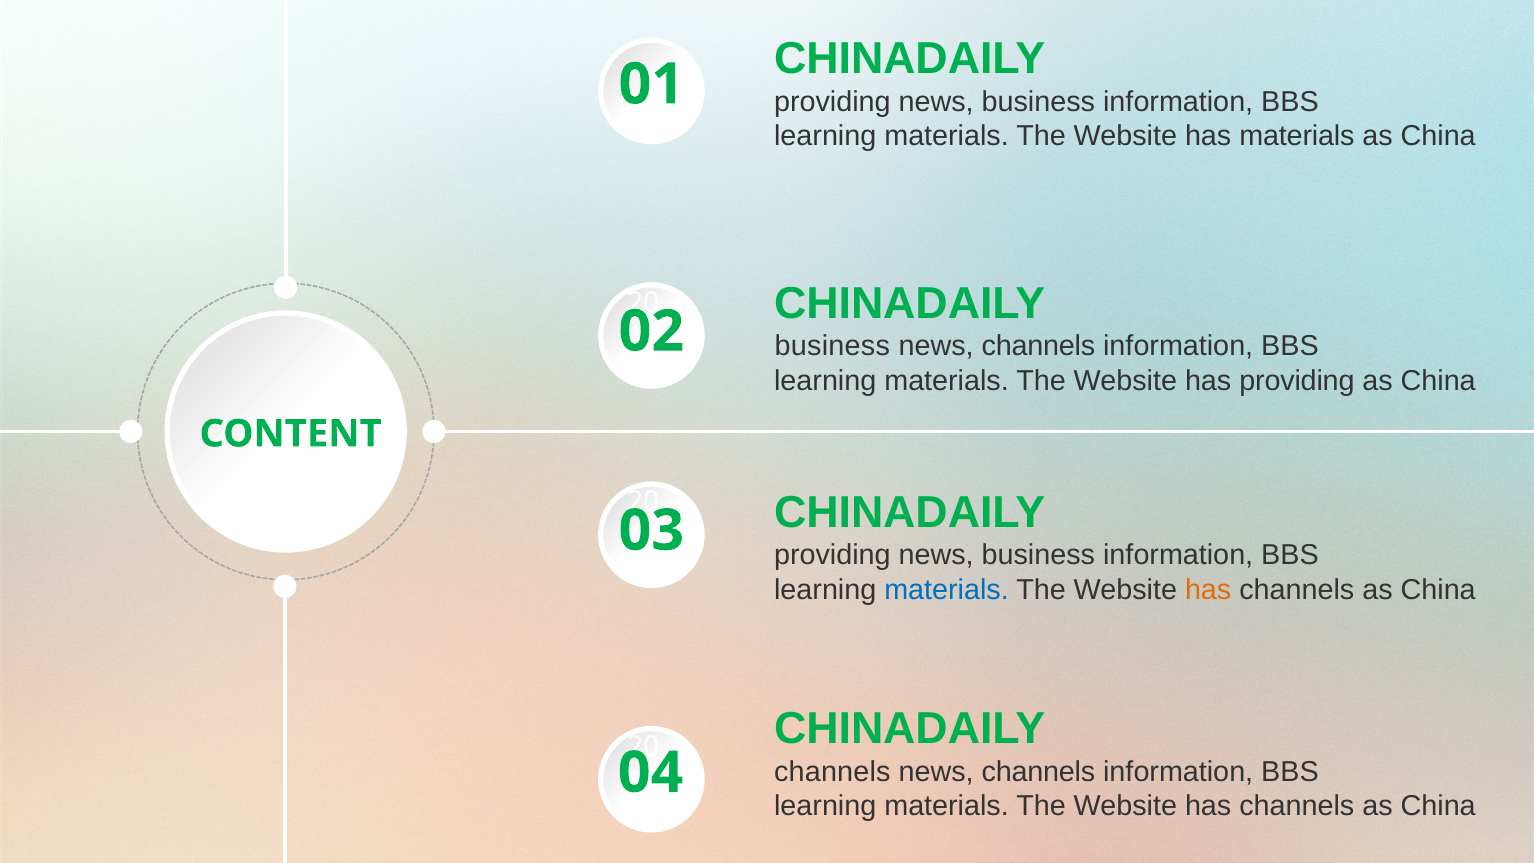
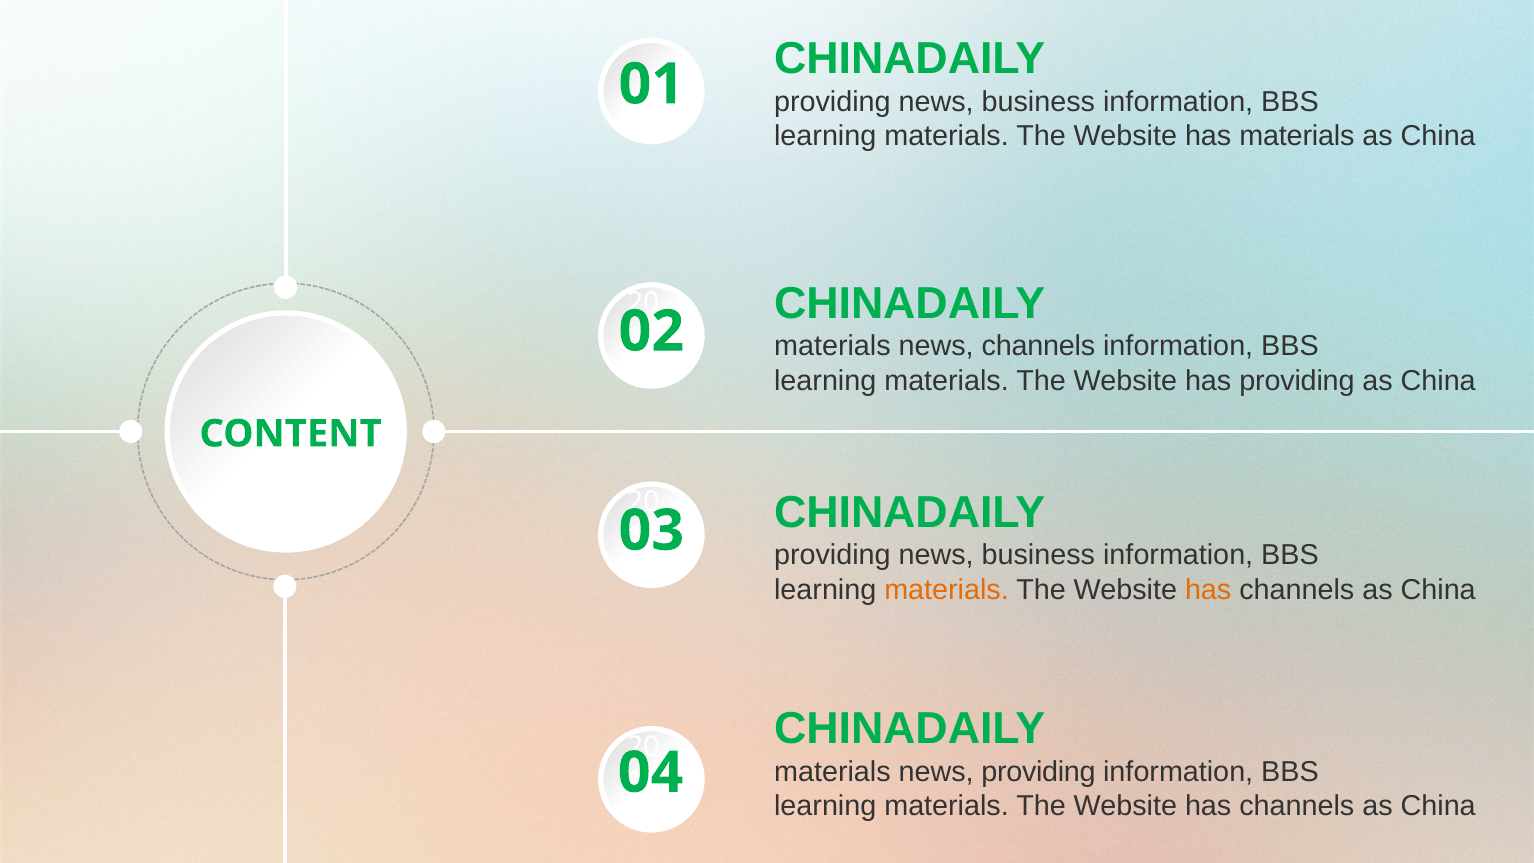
business at (832, 346): business -> materials
materials at (947, 590) colour: blue -> orange
channels at (832, 772): channels -> materials
channels at (1038, 772): channels -> providing
